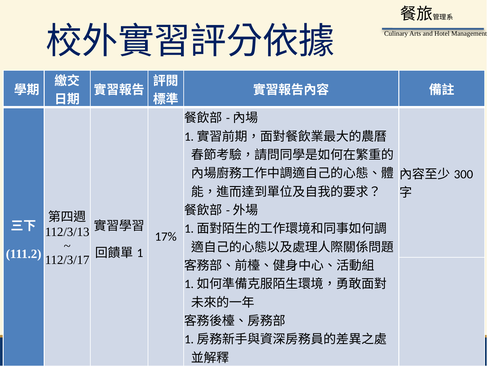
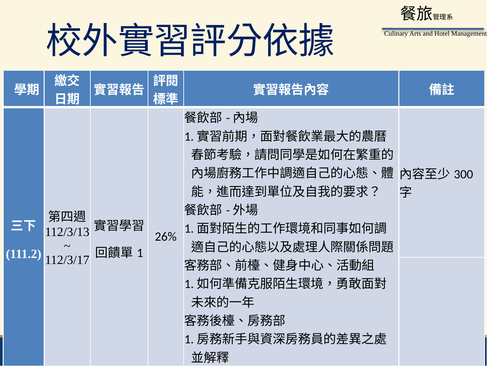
17%: 17% -> 26%
